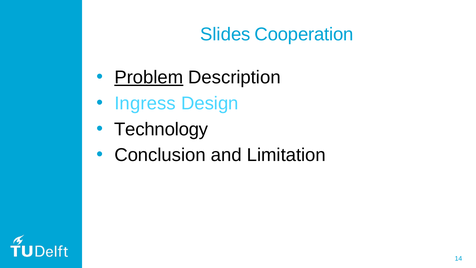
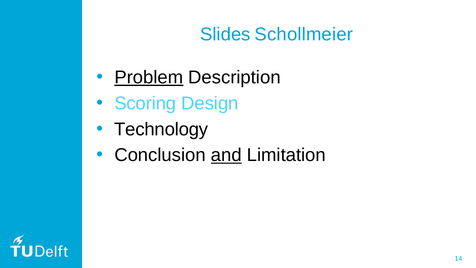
Cooperation: Cooperation -> Schollmeier
Ingress: Ingress -> Scoring
and underline: none -> present
